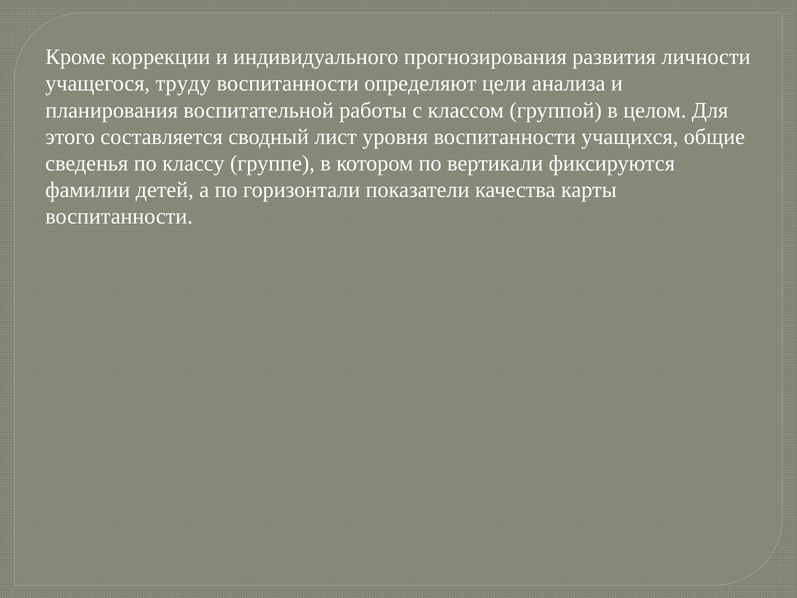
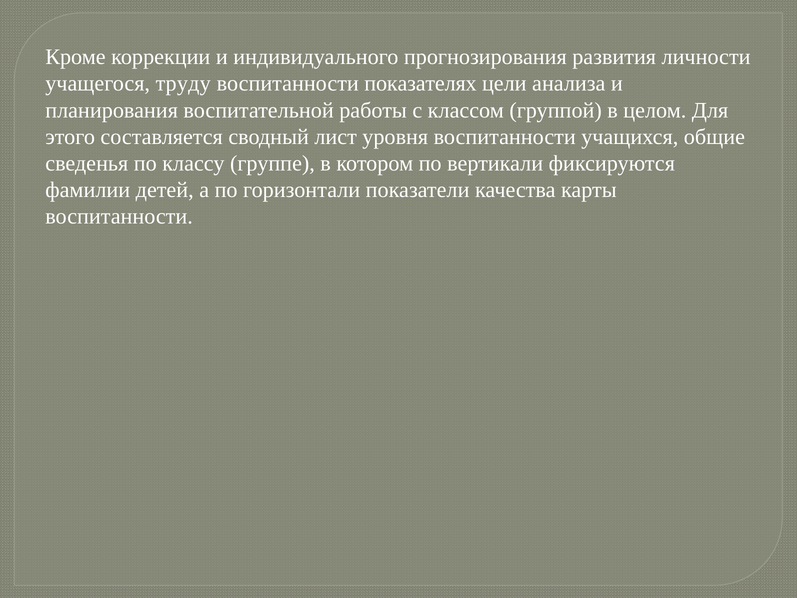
определяют: определяют -> показателях
